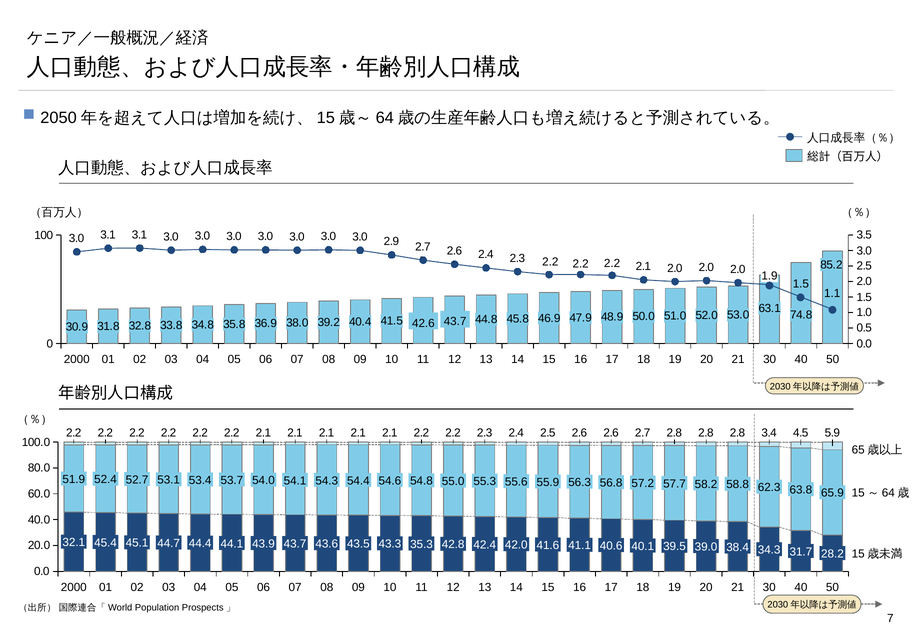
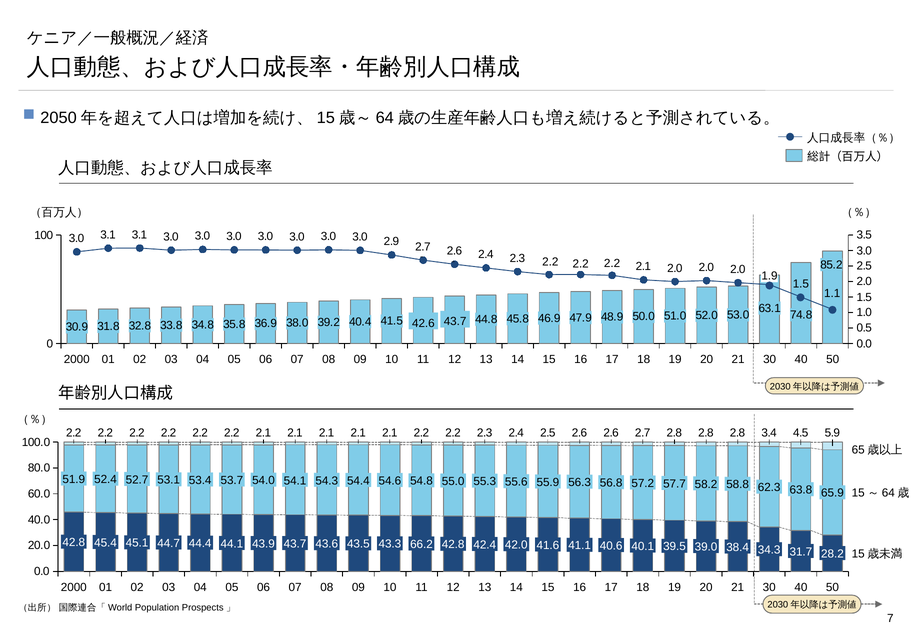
32.1 at (74, 542): 32.1 -> 42.8
35.3: 35.3 -> 66.2
